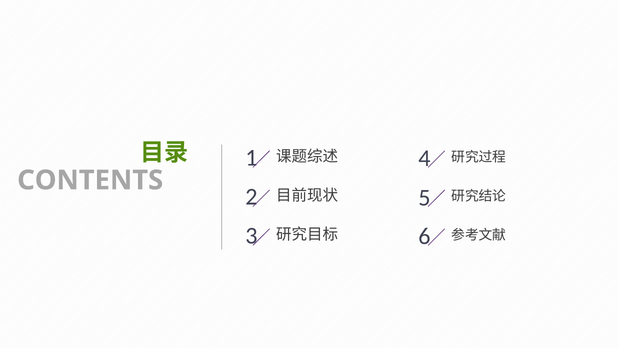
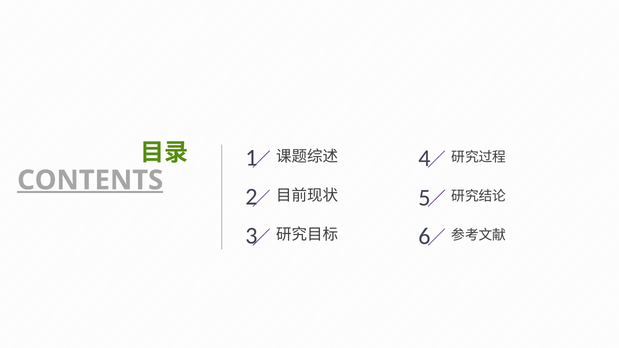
CONTENTS underline: none -> present
